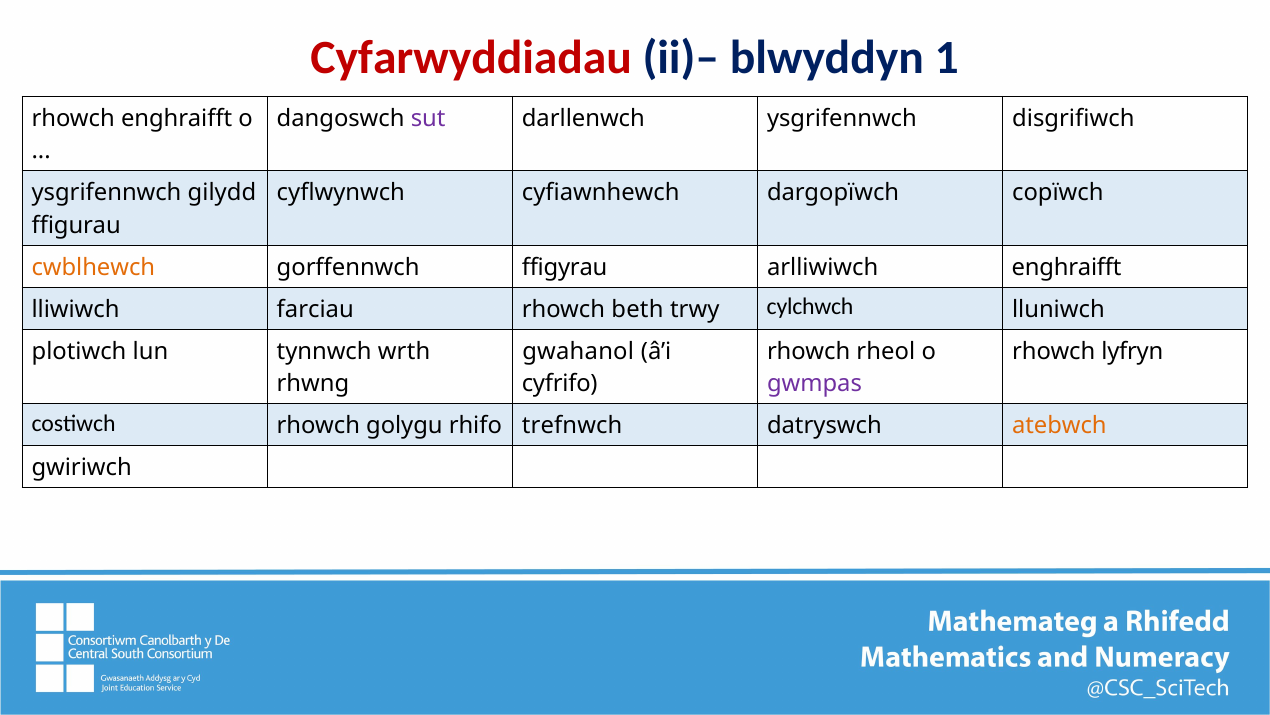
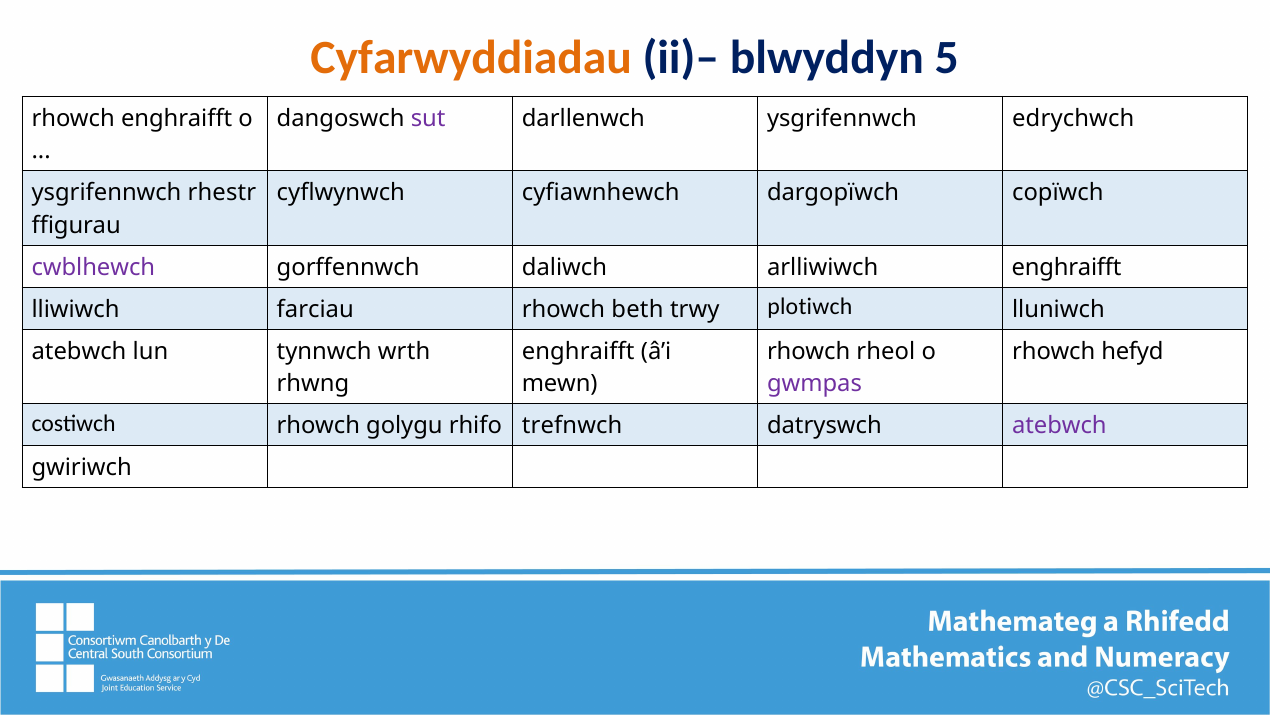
Cyfarwyddiadau colour: red -> orange
1: 1 -> 5
disgrifiwch: disgrifiwch -> edrychwch
gilydd: gilydd -> rhestr
cwblhewch colour: orange -> purple
ffigyrau: ffigyrau -> daliwch
cylchwch: cylchwch -> plotiwch
plotiwch at (79, 351): plotiwch -> atebwch
gwahanol at (578, 351): gwahanol -> enghraifft
lyfryn: lyfryn -> hefyd
cyfrifo: cyfrifo -> mewn
atebwch at (1059, 426) colour: orange -> purple
